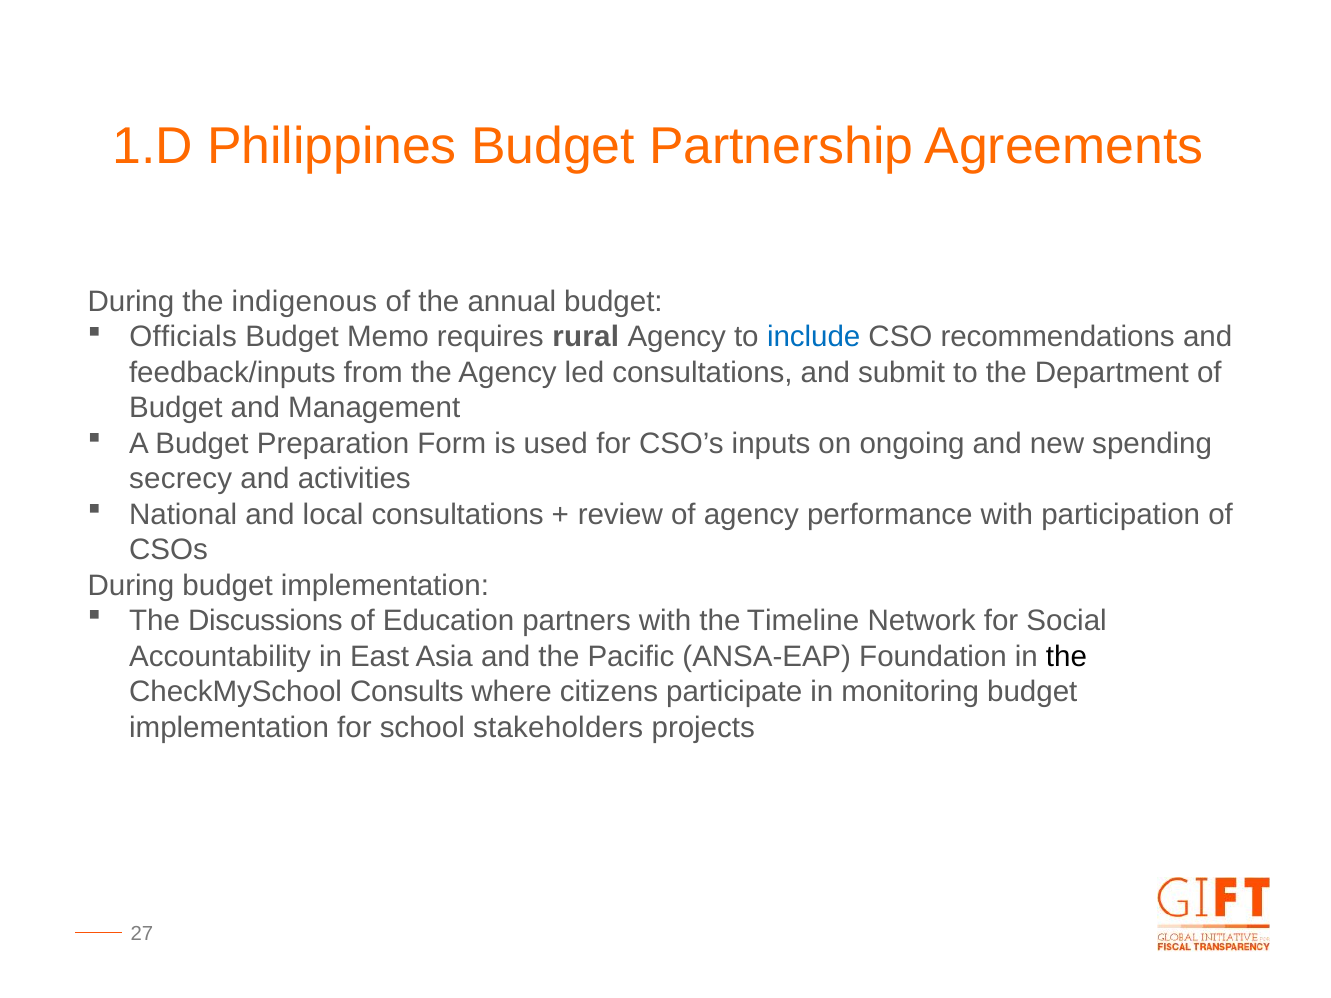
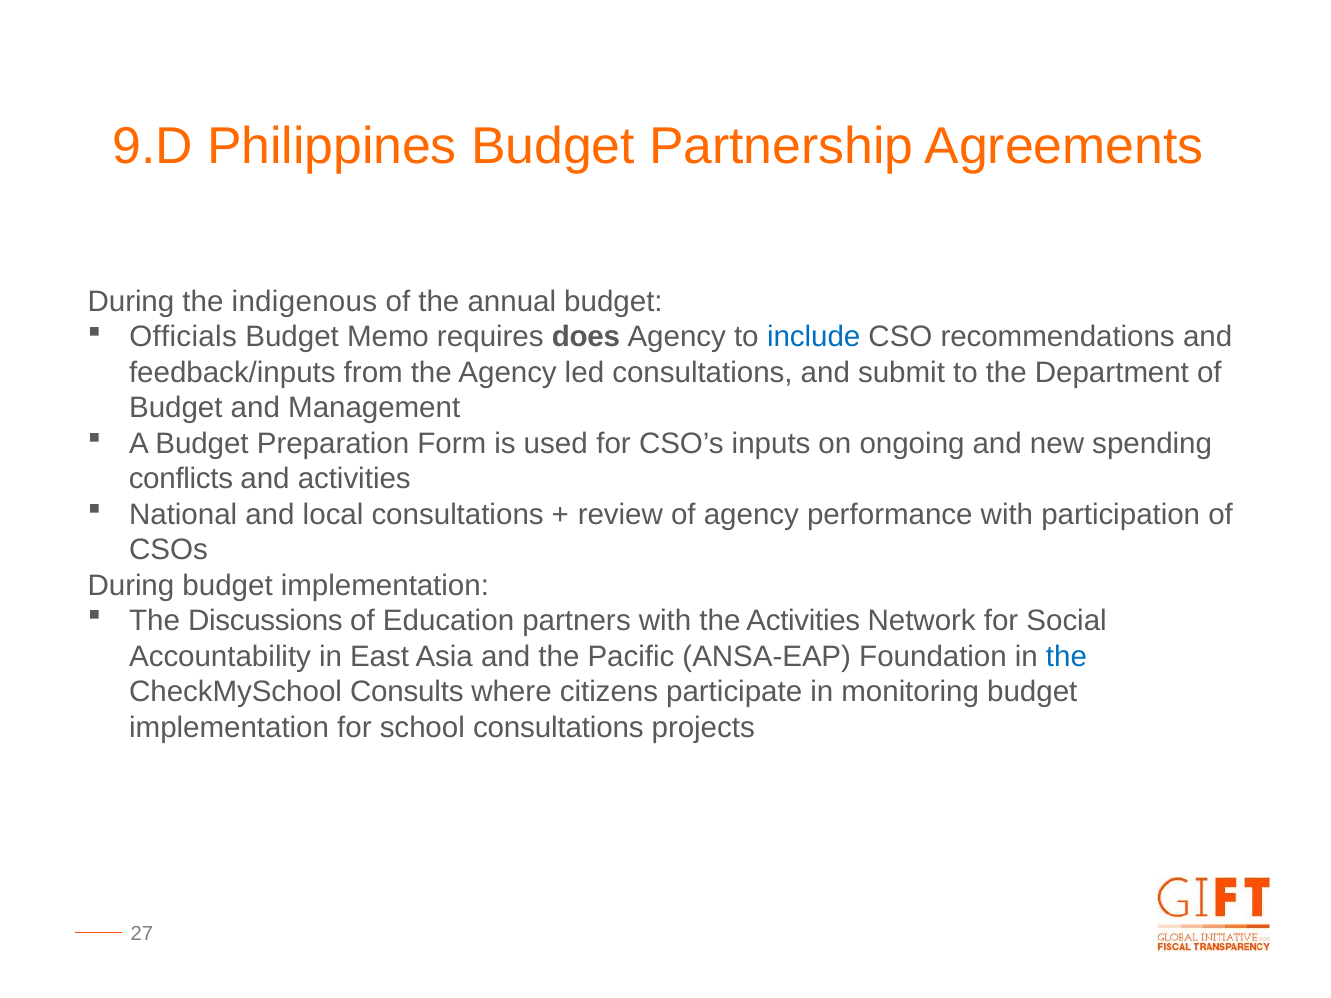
1.D: 1.D -> 9.D
rural: rural -> does
secrecy: secrecy -> conflicts
the Timeline: Timeline -> Activities
the at (1066, 657) colour: black -> blue
school stakeholders: stakeholders -> consultations
